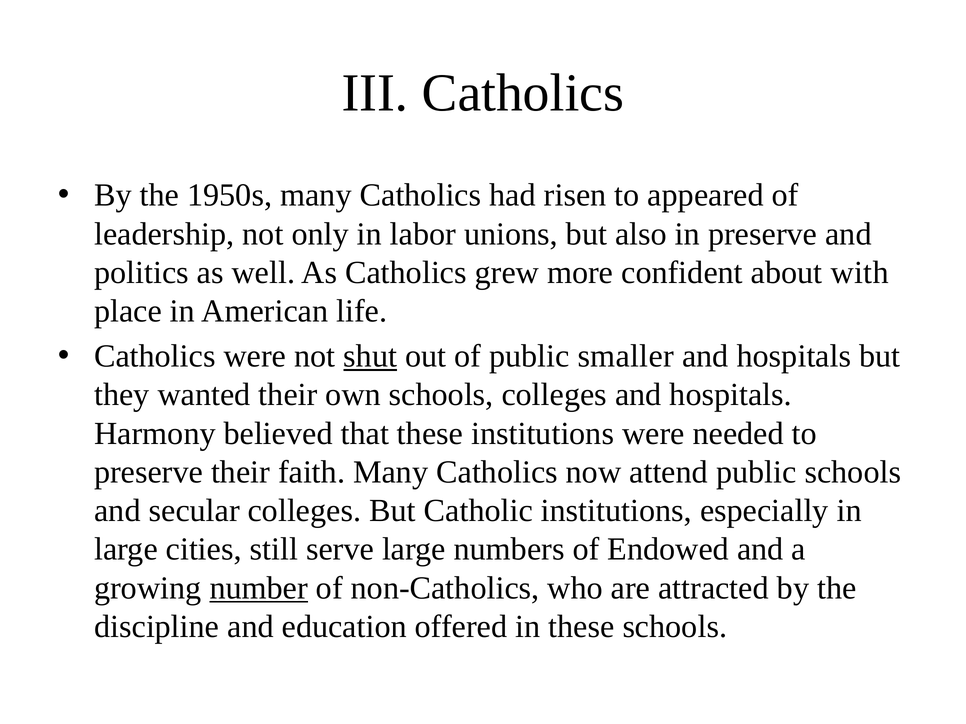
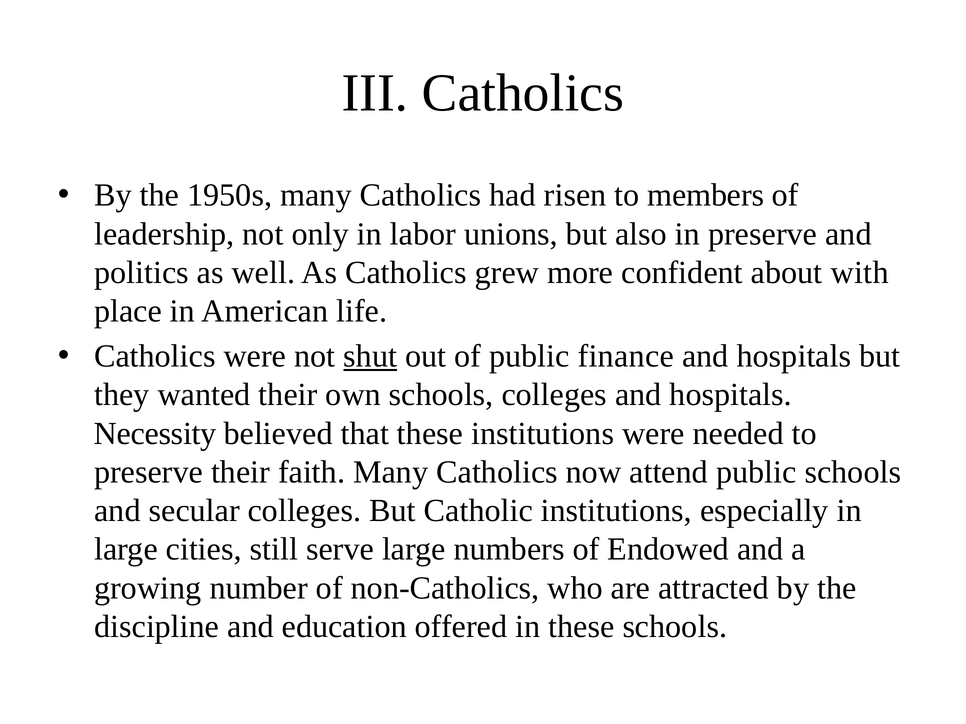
appeared: appeared -> members
smaller: smaller -> finance
Harmony: Harmony -> Necessity
number underline: present -> none
